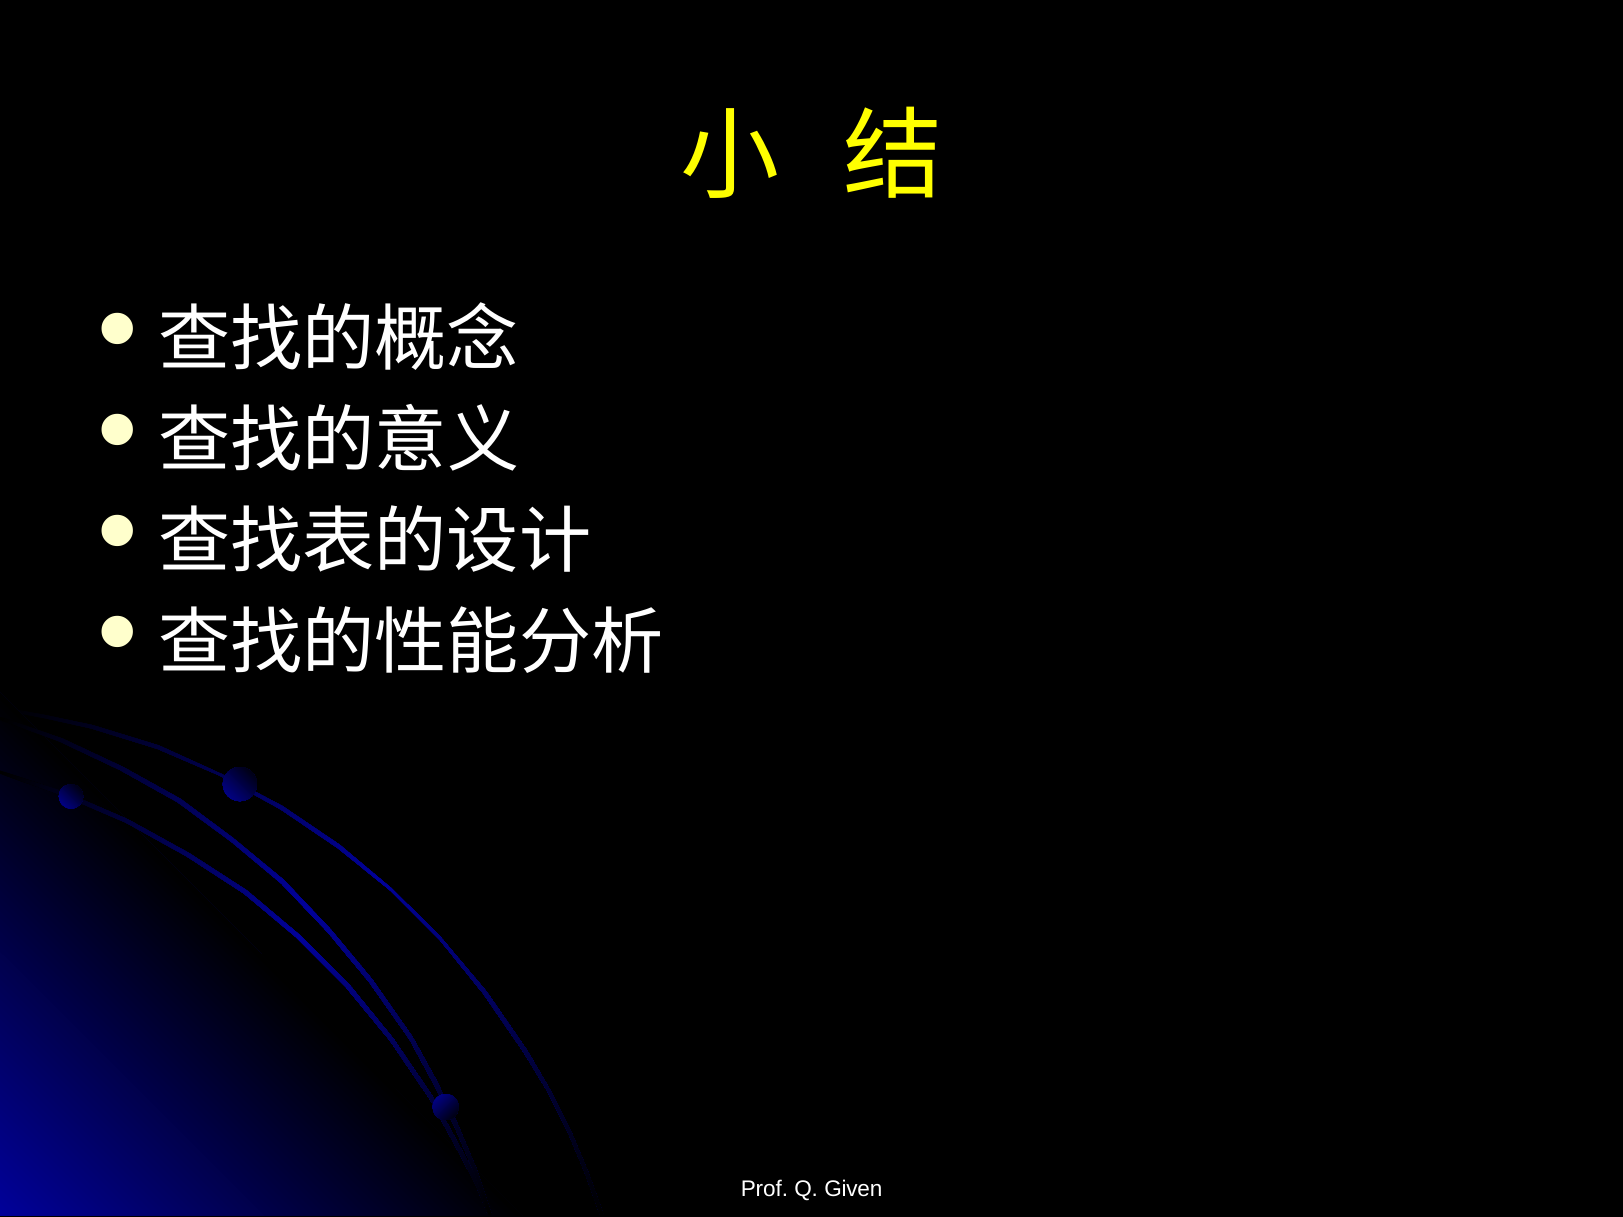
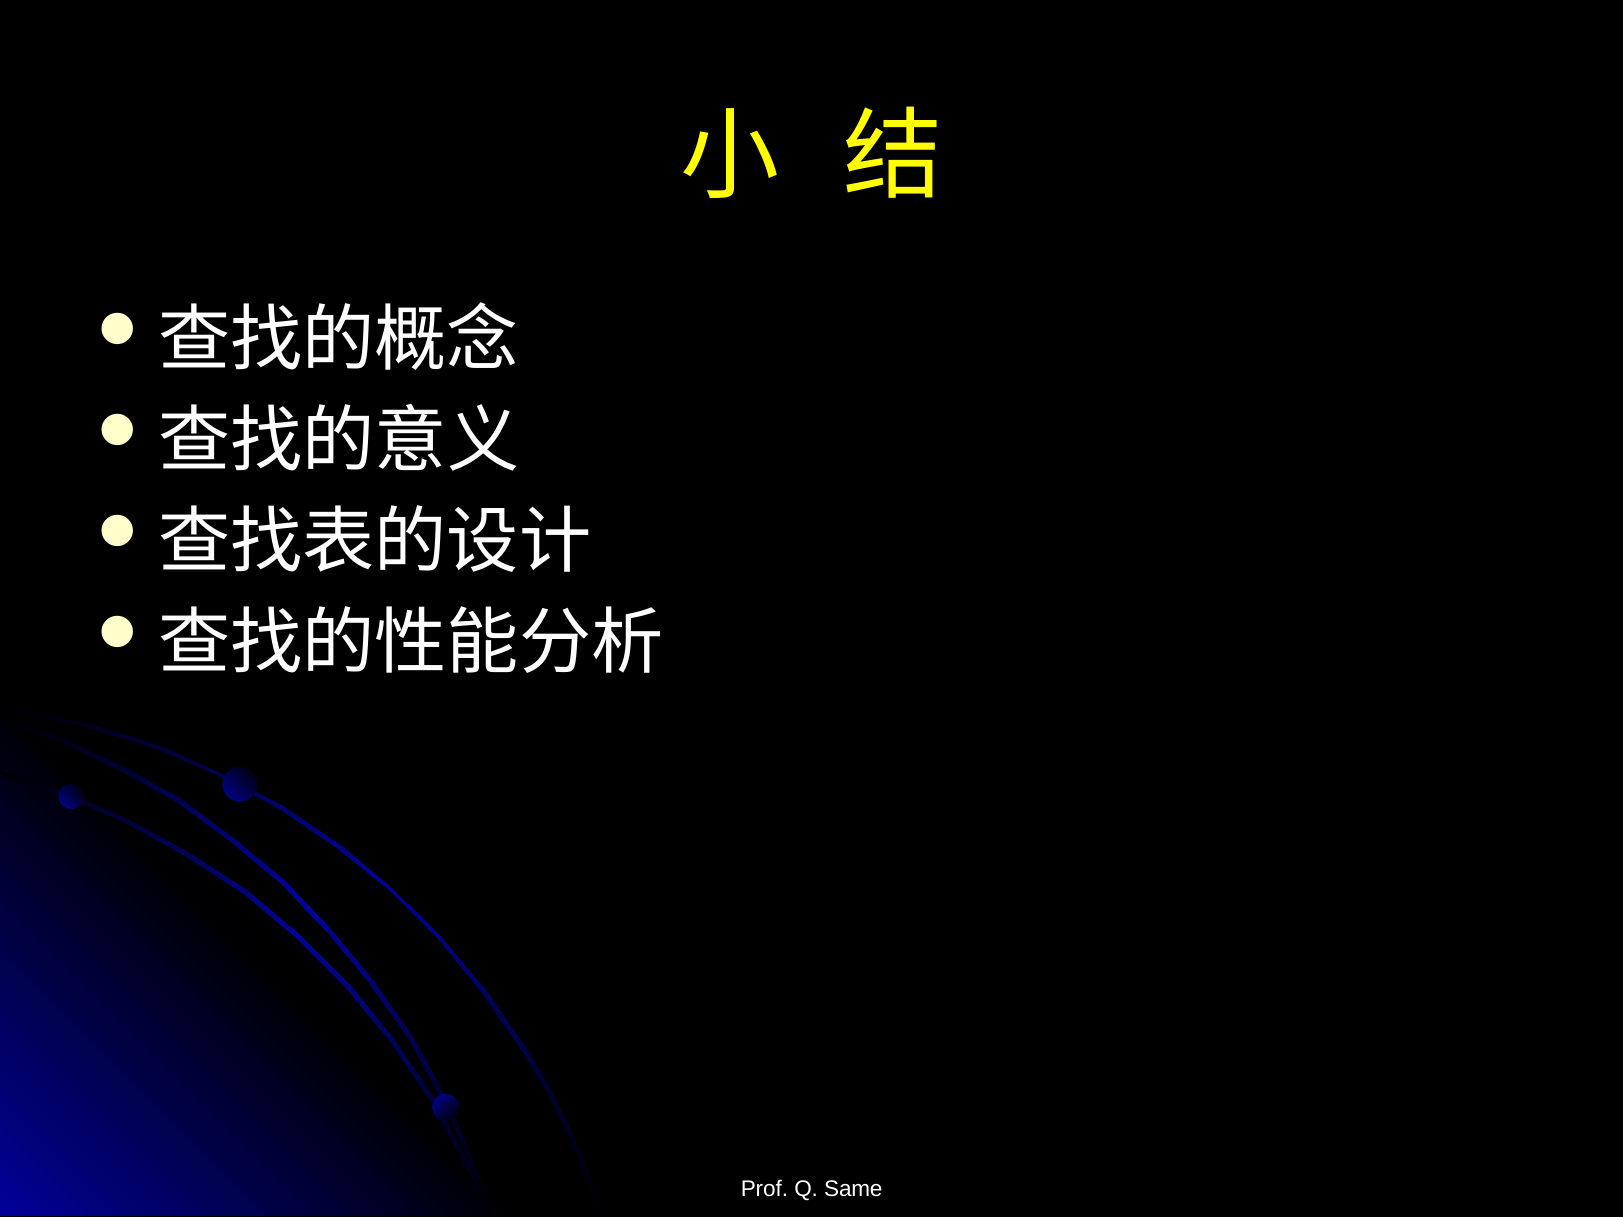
Given: Given -> Same
